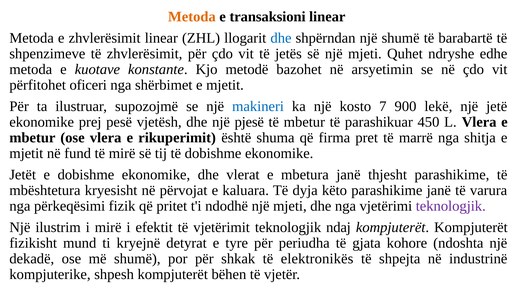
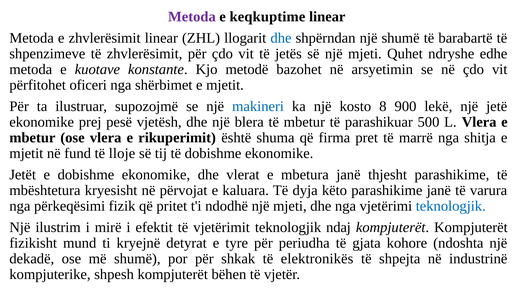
Metoda at (192, 17) colour: orange -> purple
transaksioni: transaksioni -> keqkuptime
7: 7 -> 8
pjesë: pjesë -> blera
450: 450 -> 500
të mirë: mirë -> lloje
teknologjik at (451, 206) colour: purple -> blue
